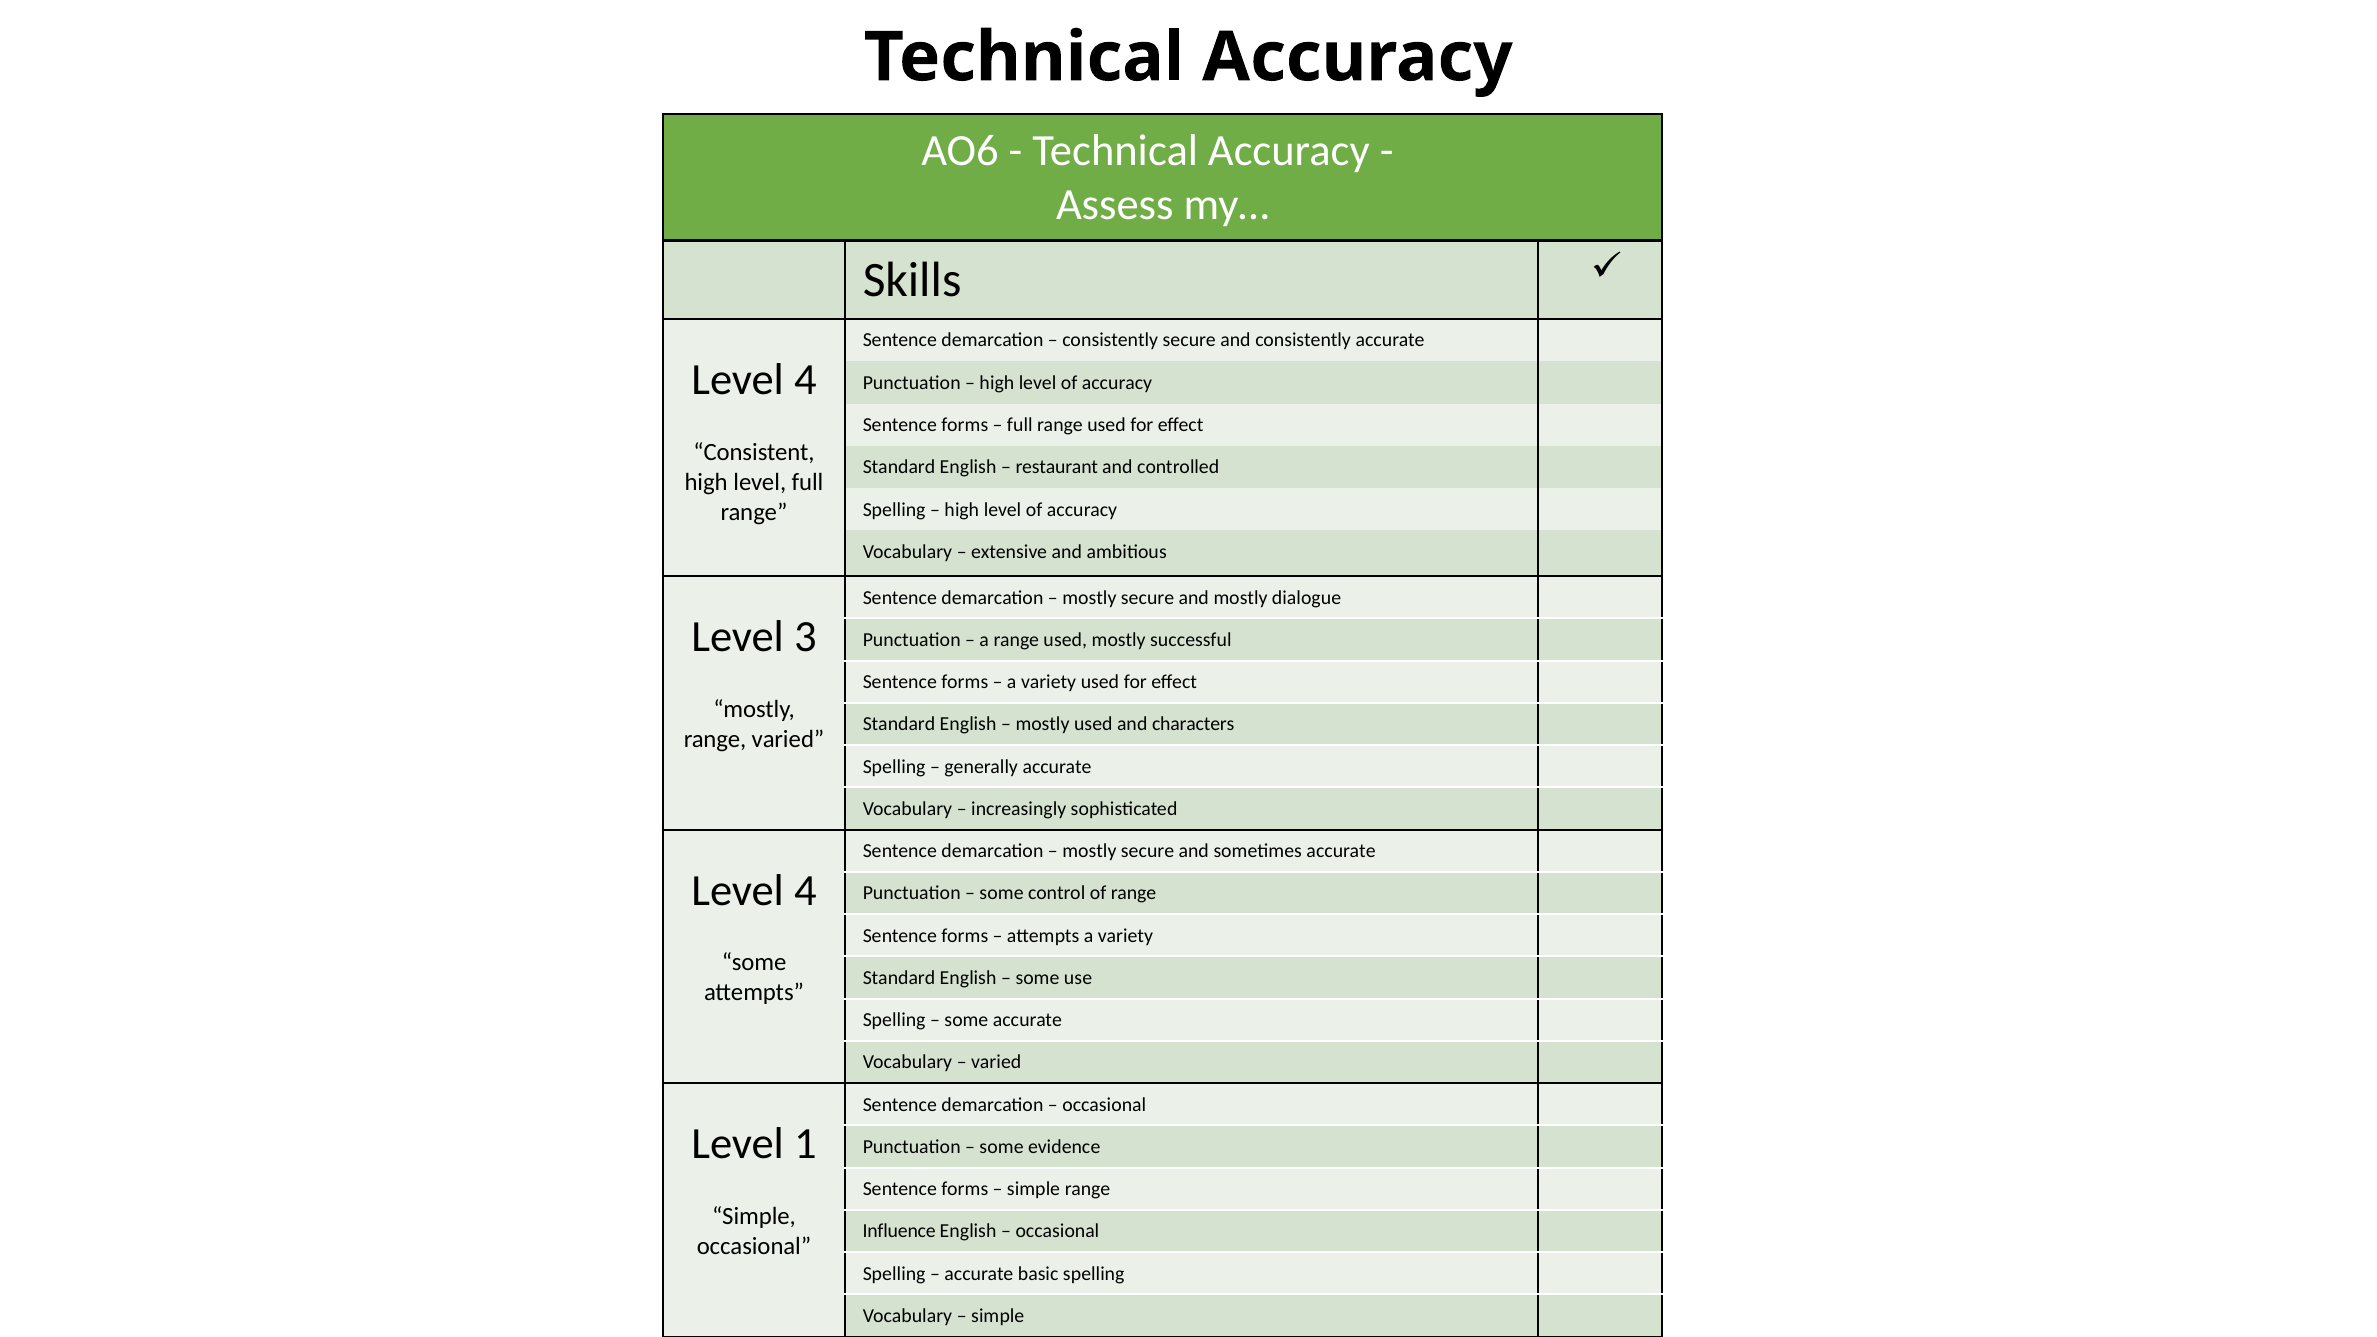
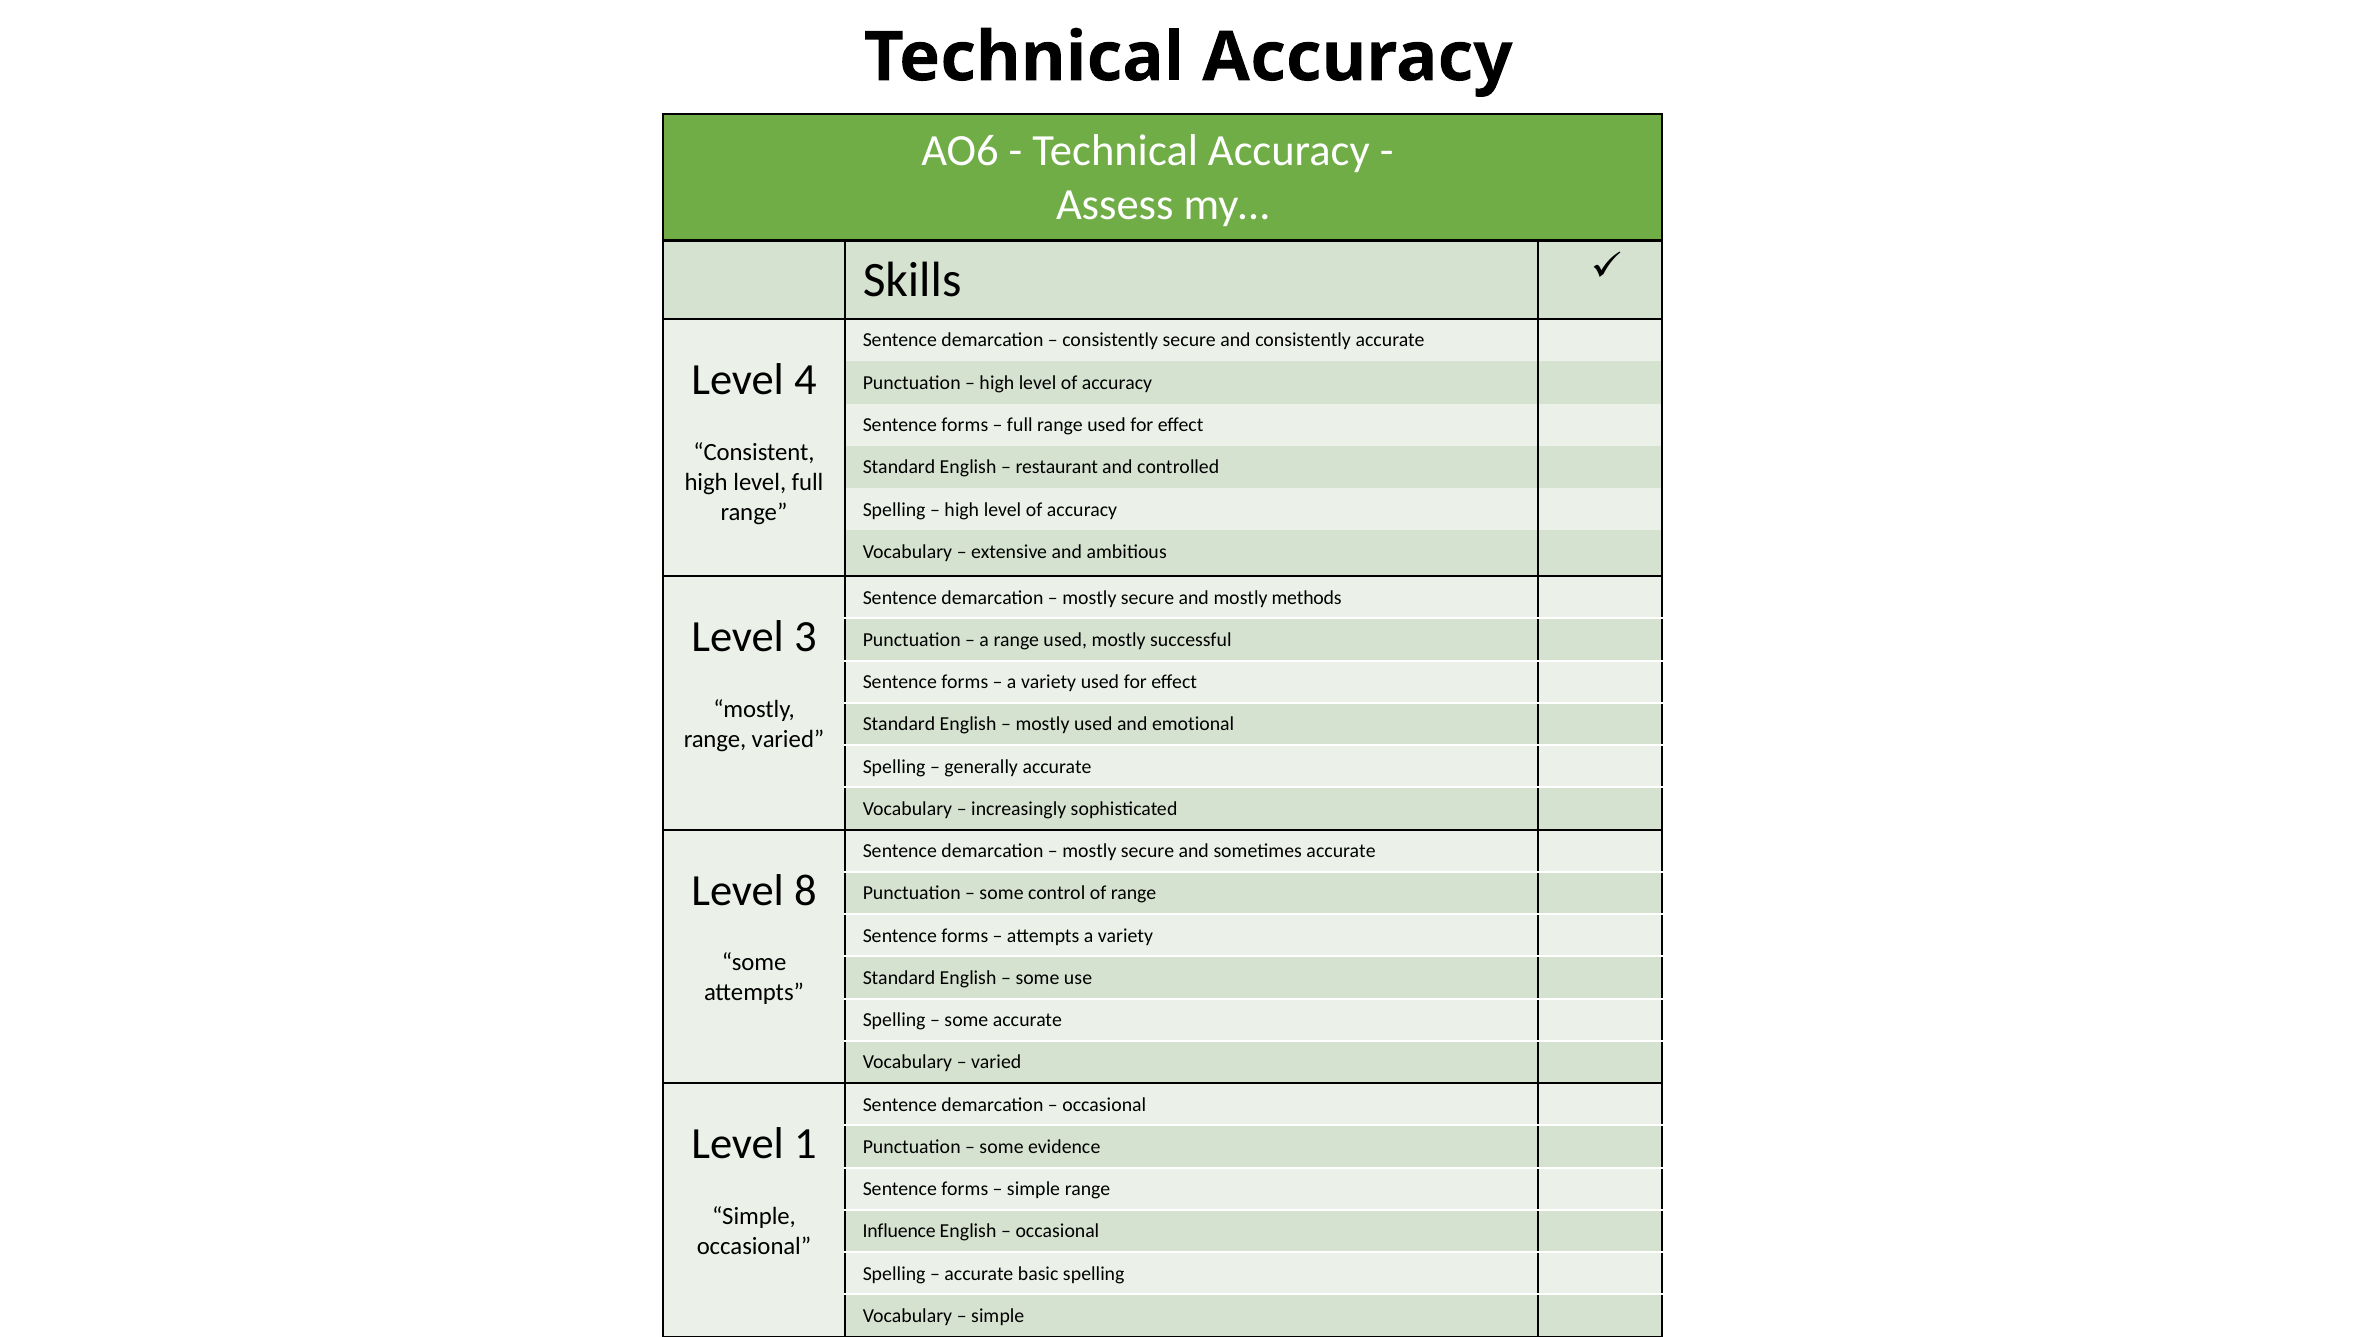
dialogue: dialogue -> methods
characters: characters -> emotional
4 at (805, 891): 4 -> 8
